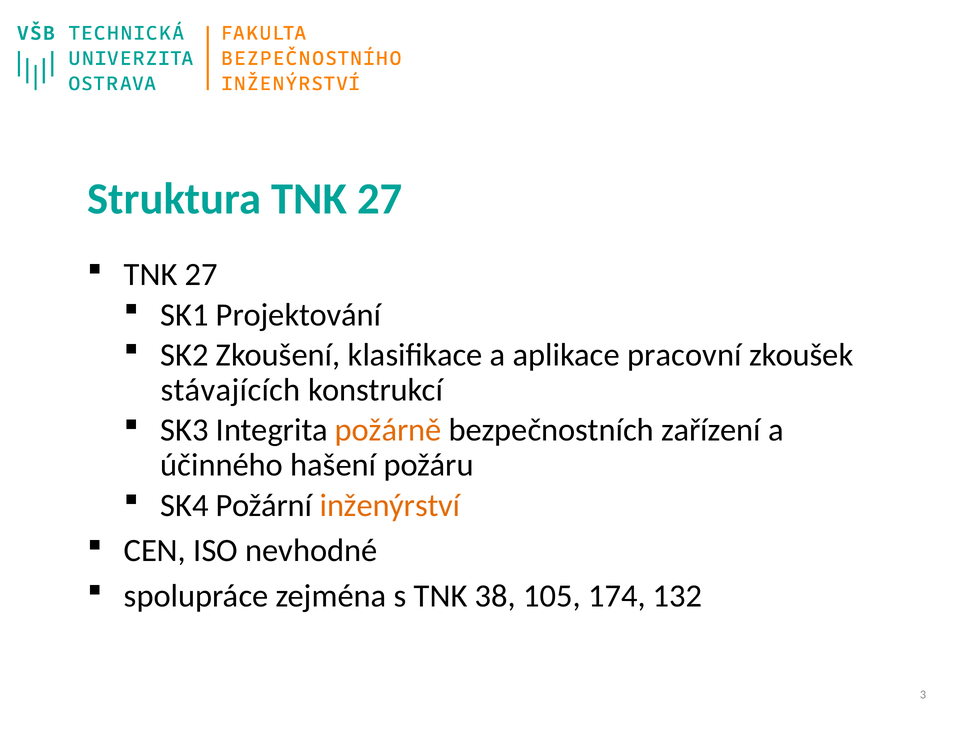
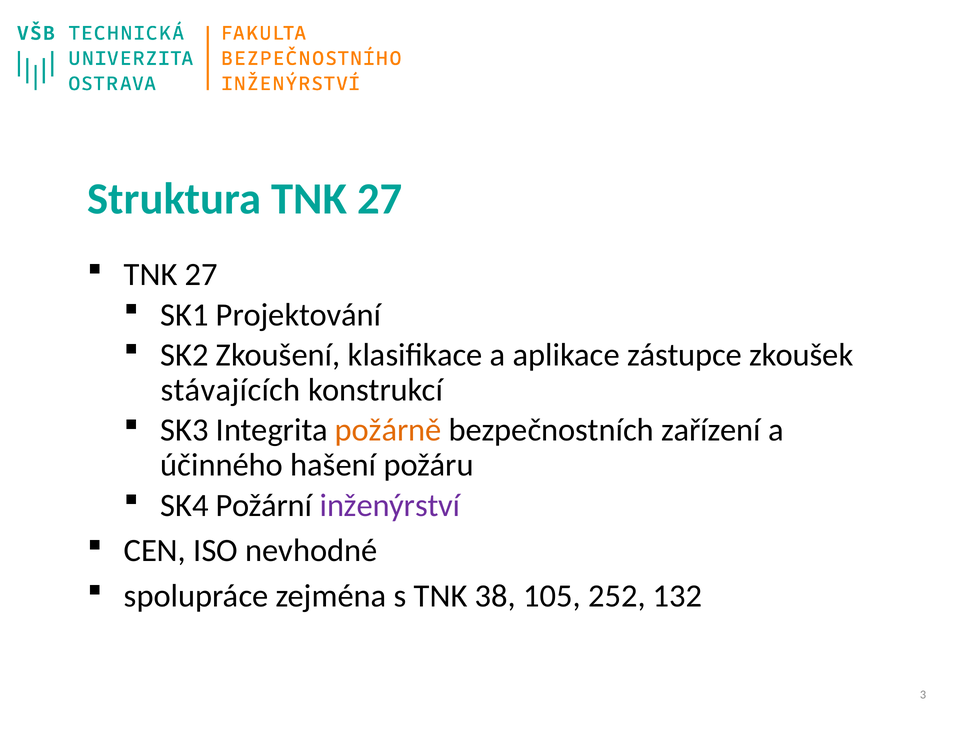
pracovní: pracovní -> zástupce
inženýrství colour: orange -> purple
174: 174 -> 252
